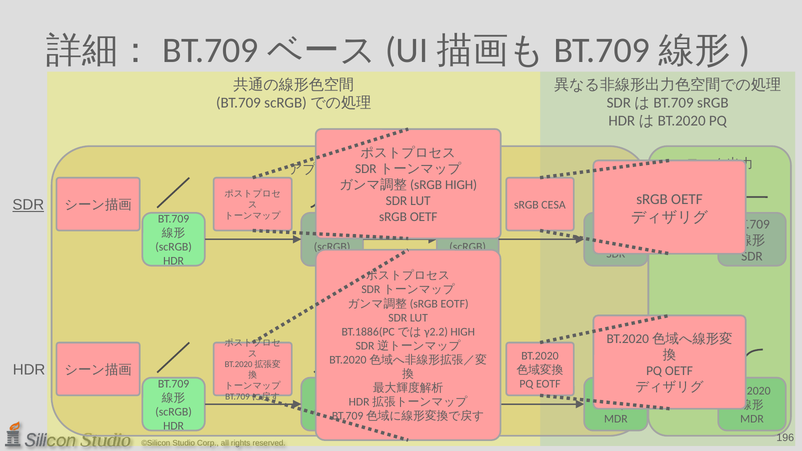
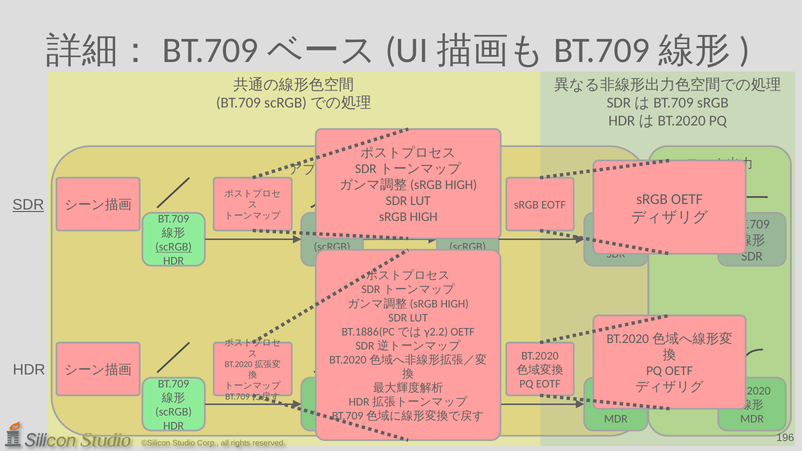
sRGB CESA: CESA -> EOTF
OETF at (424, 217): OETF -> HIGH
scRGB at (174, 247) underline: none -> present
EOTF at (455, 304): EOTF -> HIGH
HIGH at (463, 332): HIGH -> OETF
